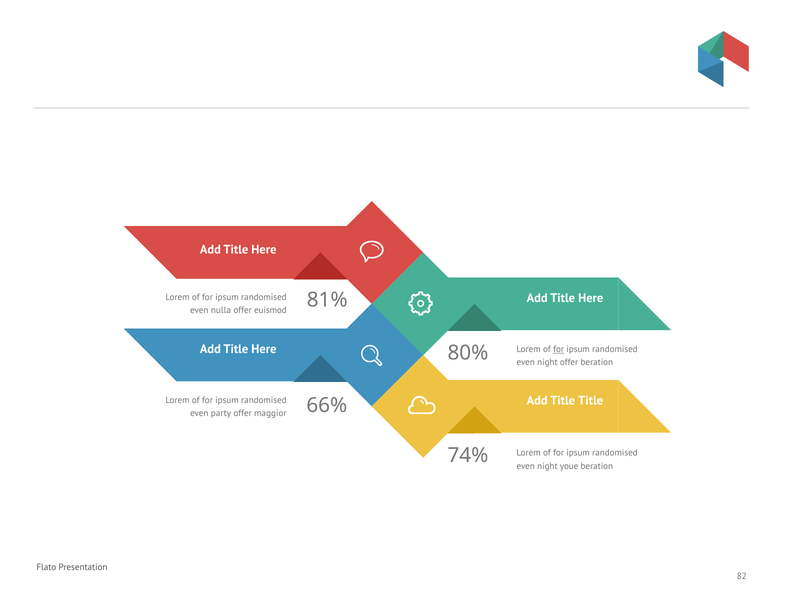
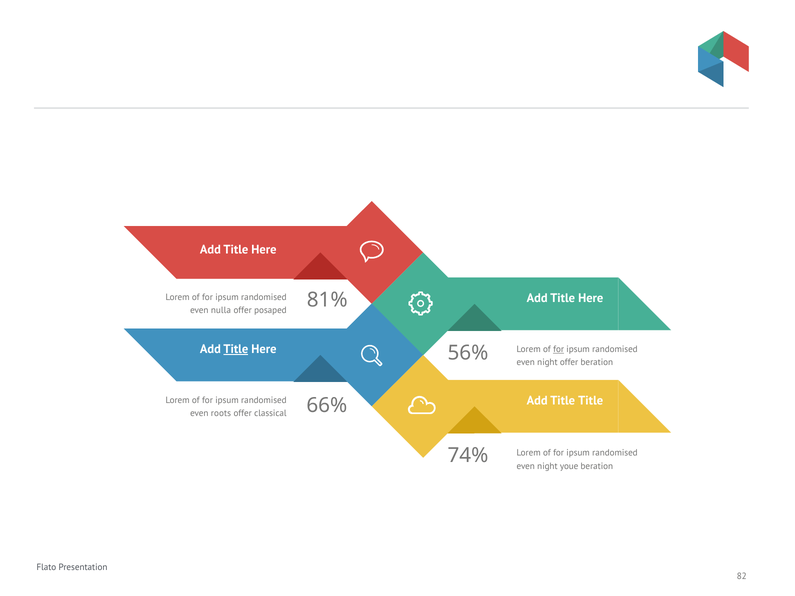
euismod: euismod -> posaped
Title at (236, 349) underline: none -> present
80%: 80% -> 56%
party: party -> roots
maggior: maggior -> classical
